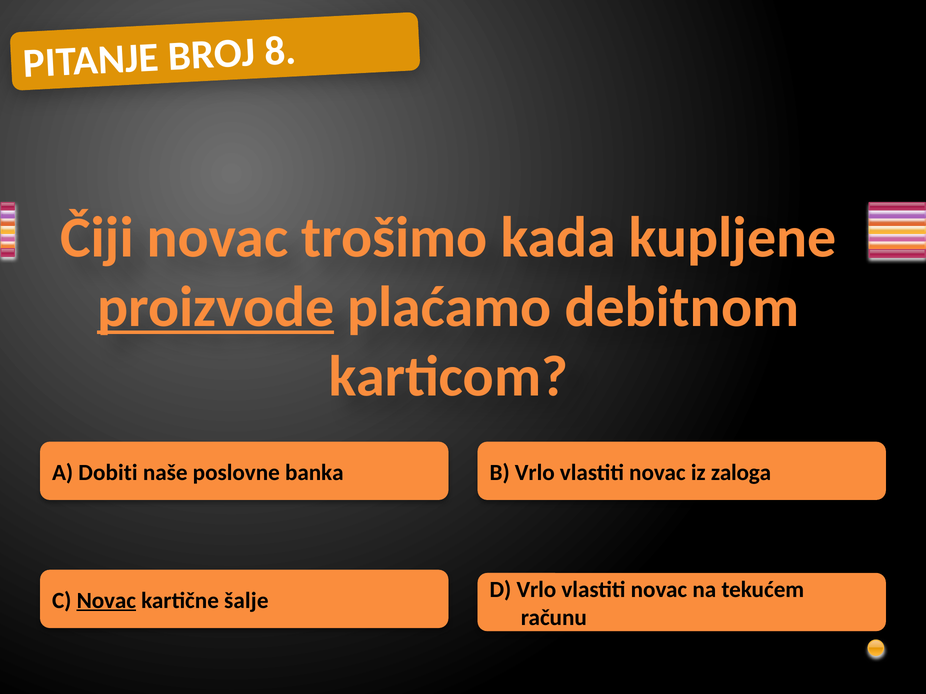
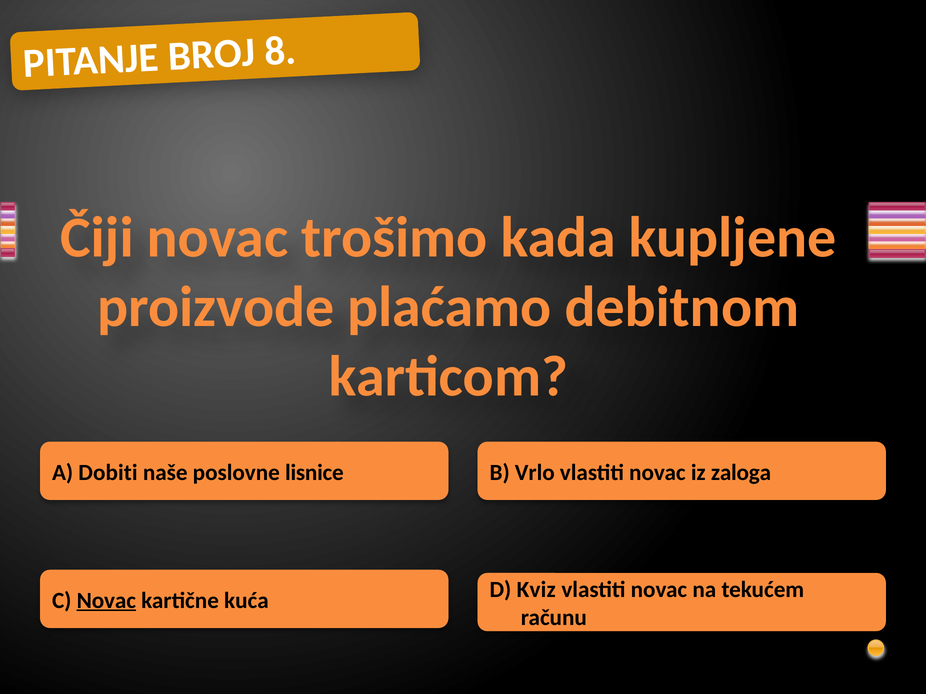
proizvode underline: present -> none
banka: banka -> lisnice
šalje: šalje -> kuća
D Vrlo: Vrlo -> Kviz
